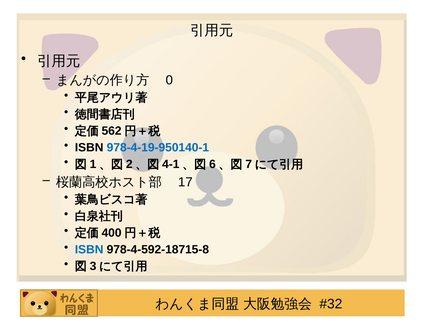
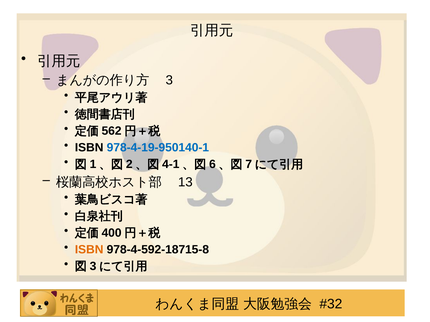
0: 0 -> 3
17: 17 -> 13
ISBN at (89, 250) colour: blue -> orange
